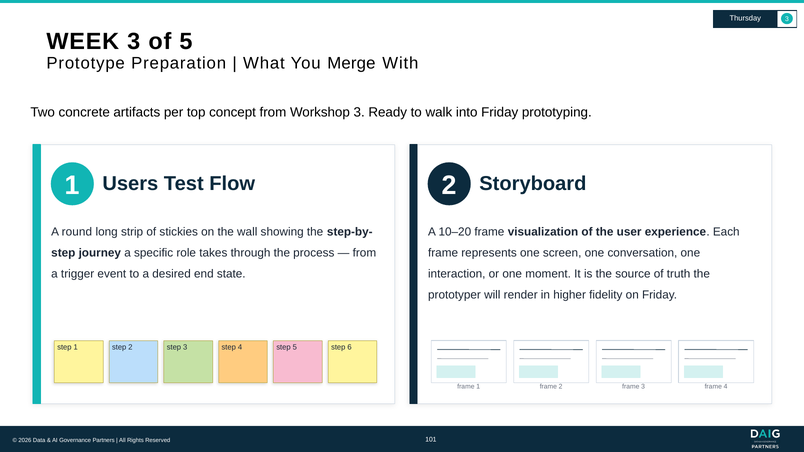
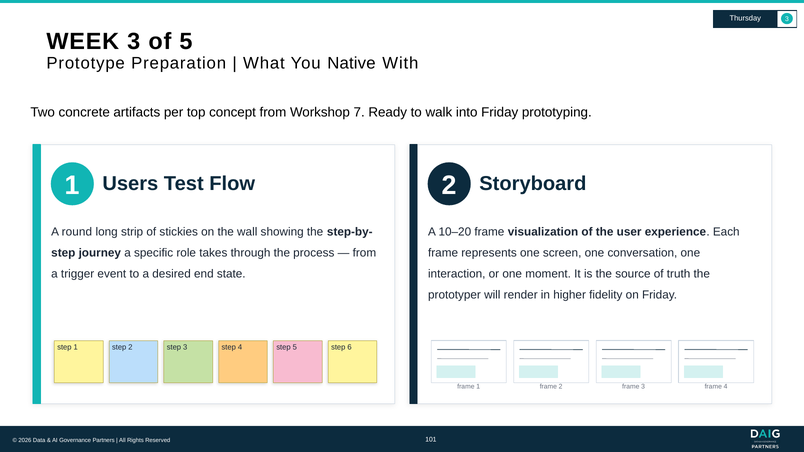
Merge: Merge -> Native
Workshop 3: 3 -> 7
